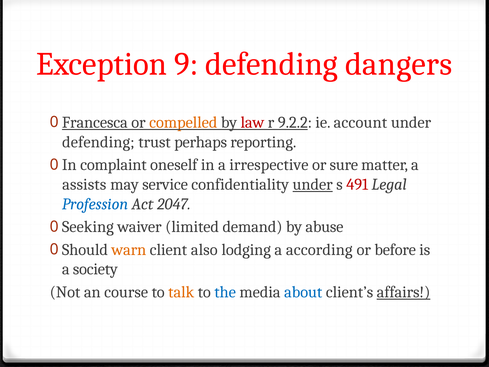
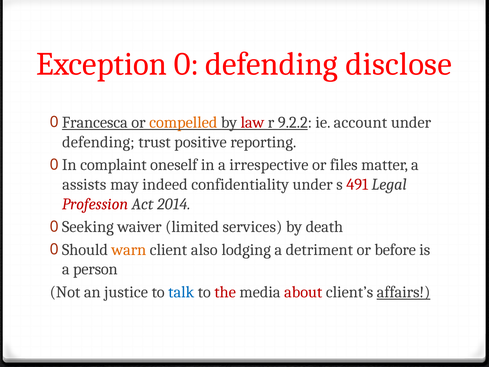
Exception 9: 9 -> 0
dangers: dangers -> disclose
perhaps: perhaps -> positive
sure: sure -> files
service: service -> indeed
under at (313, 184) underline: present -> none
Profession colour: blue -> red
2047: 2047 -> 2014
demand: demand -> services
abuse: abuse -> death
according: according -> detriment
society: society -> person
course: course -> justice
talk colour: orange -> blue
the colour: blue -> red
about colour: blue -> red
